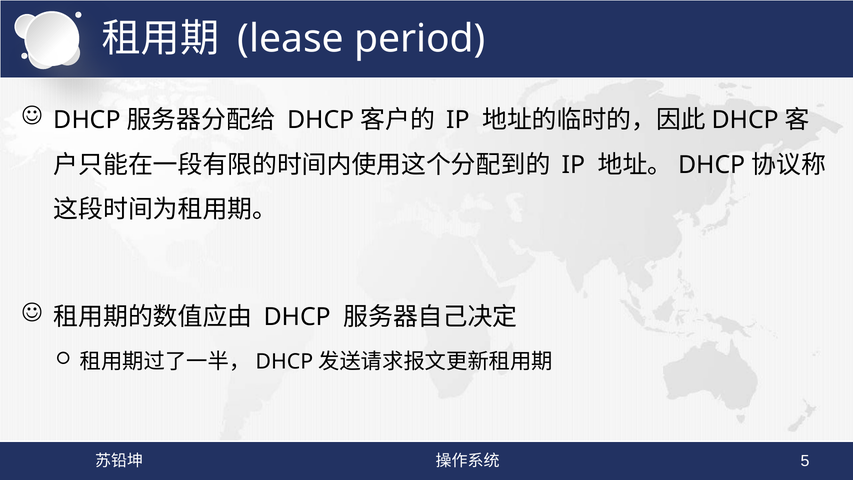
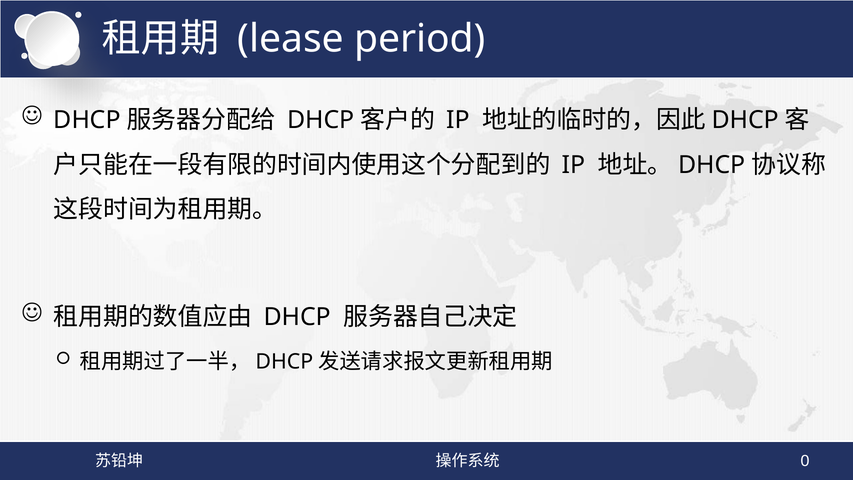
5: 5 -> 0
